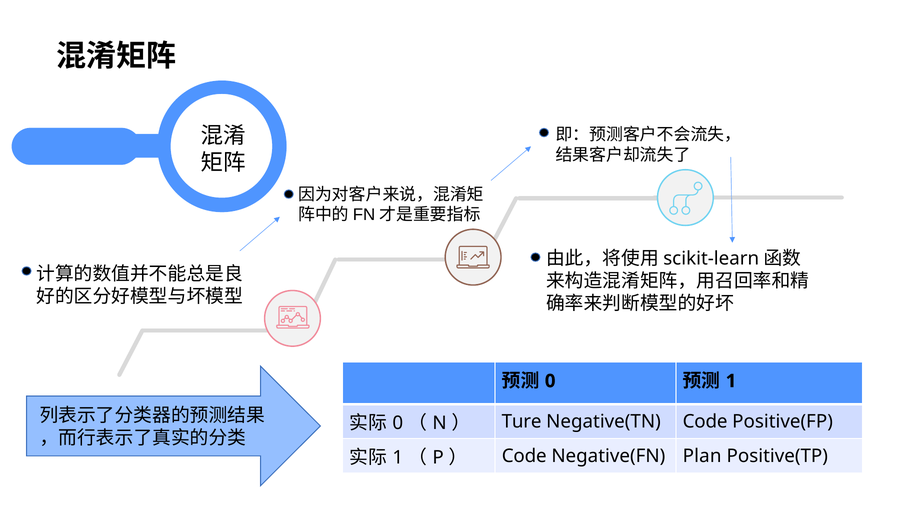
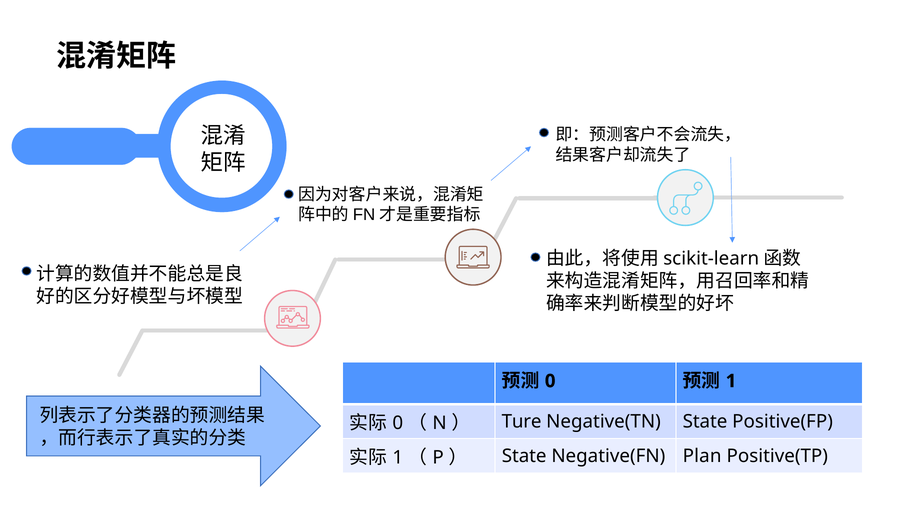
Negative(TN Code: Code -> State
Code at (524, 456): Code -> State
